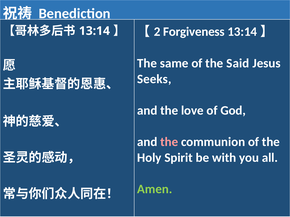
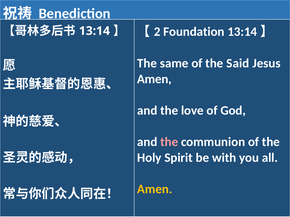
Forgiveness: Forgiveness -> Foundation
Seeks at (154, 79): Seeks -> Amen
Amen at (155, 189) colour: light green -> yellow
